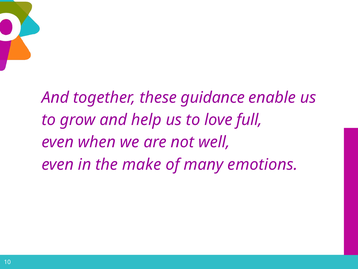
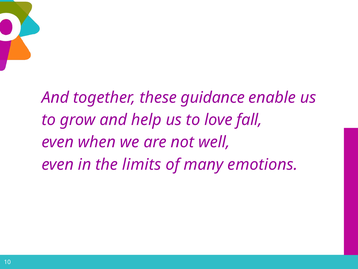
full: full -> fall
make: make -> limits
